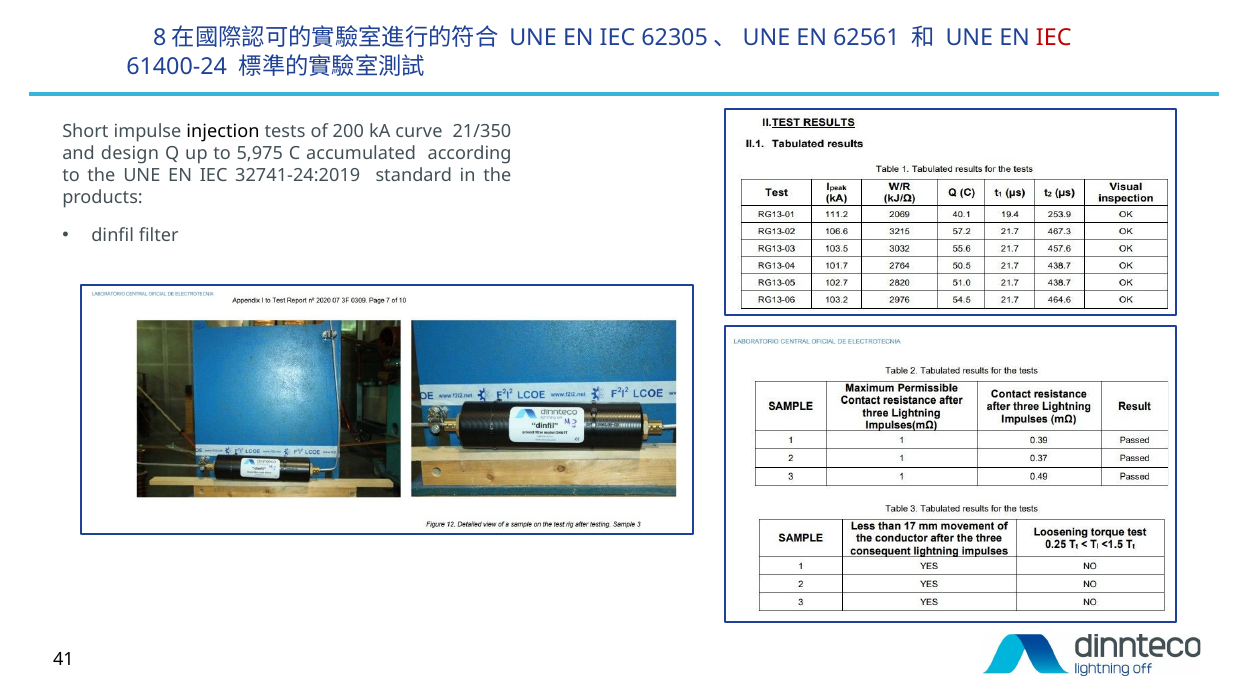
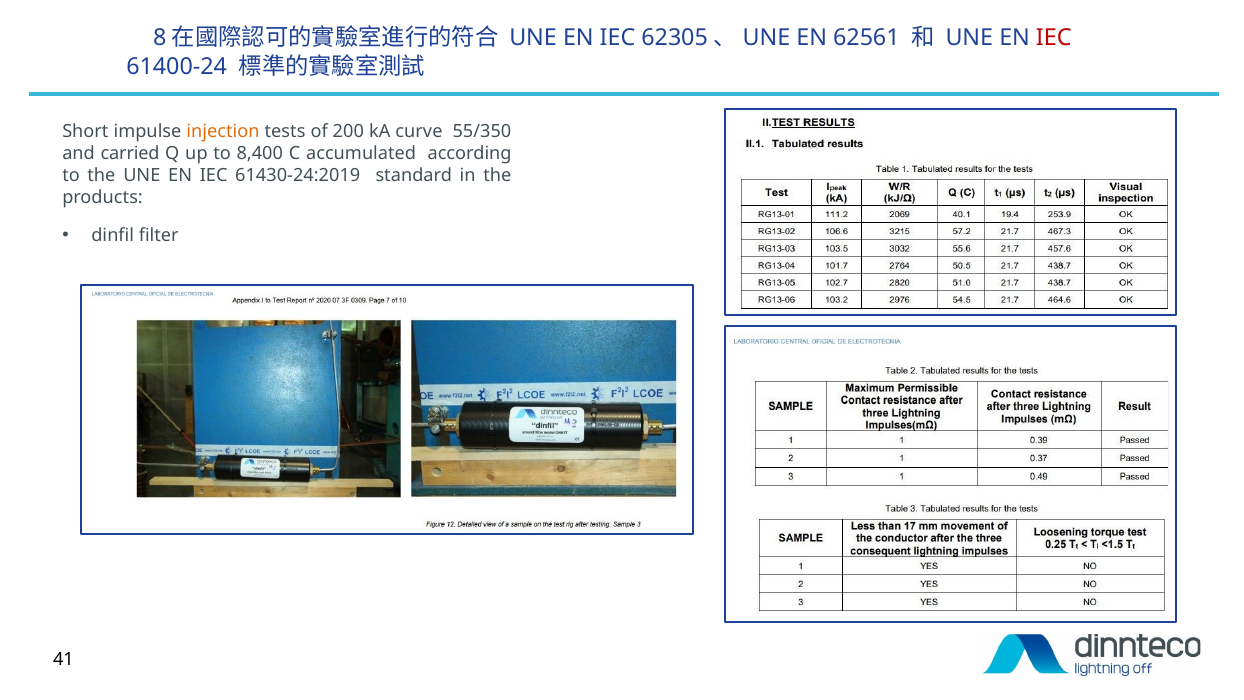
injection colour: black -> orange
21/350: 21/350 -> 55/350
design: design -> carried
5,975: 5,975 -> 8,400
32741-24:2019: 32741-24:2019 -> 61430-24:2019
